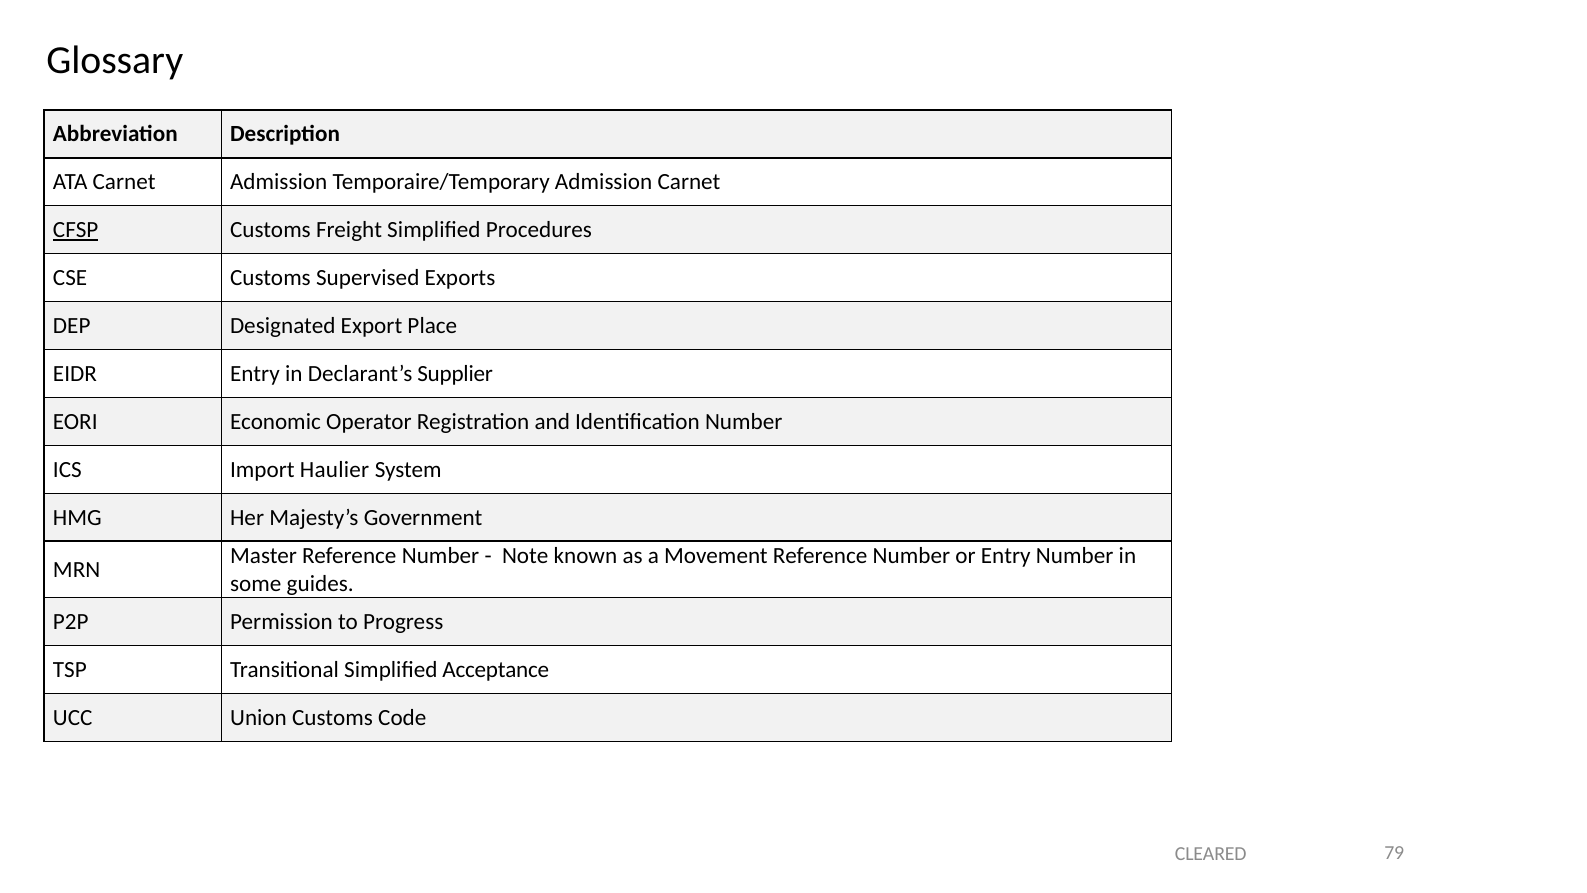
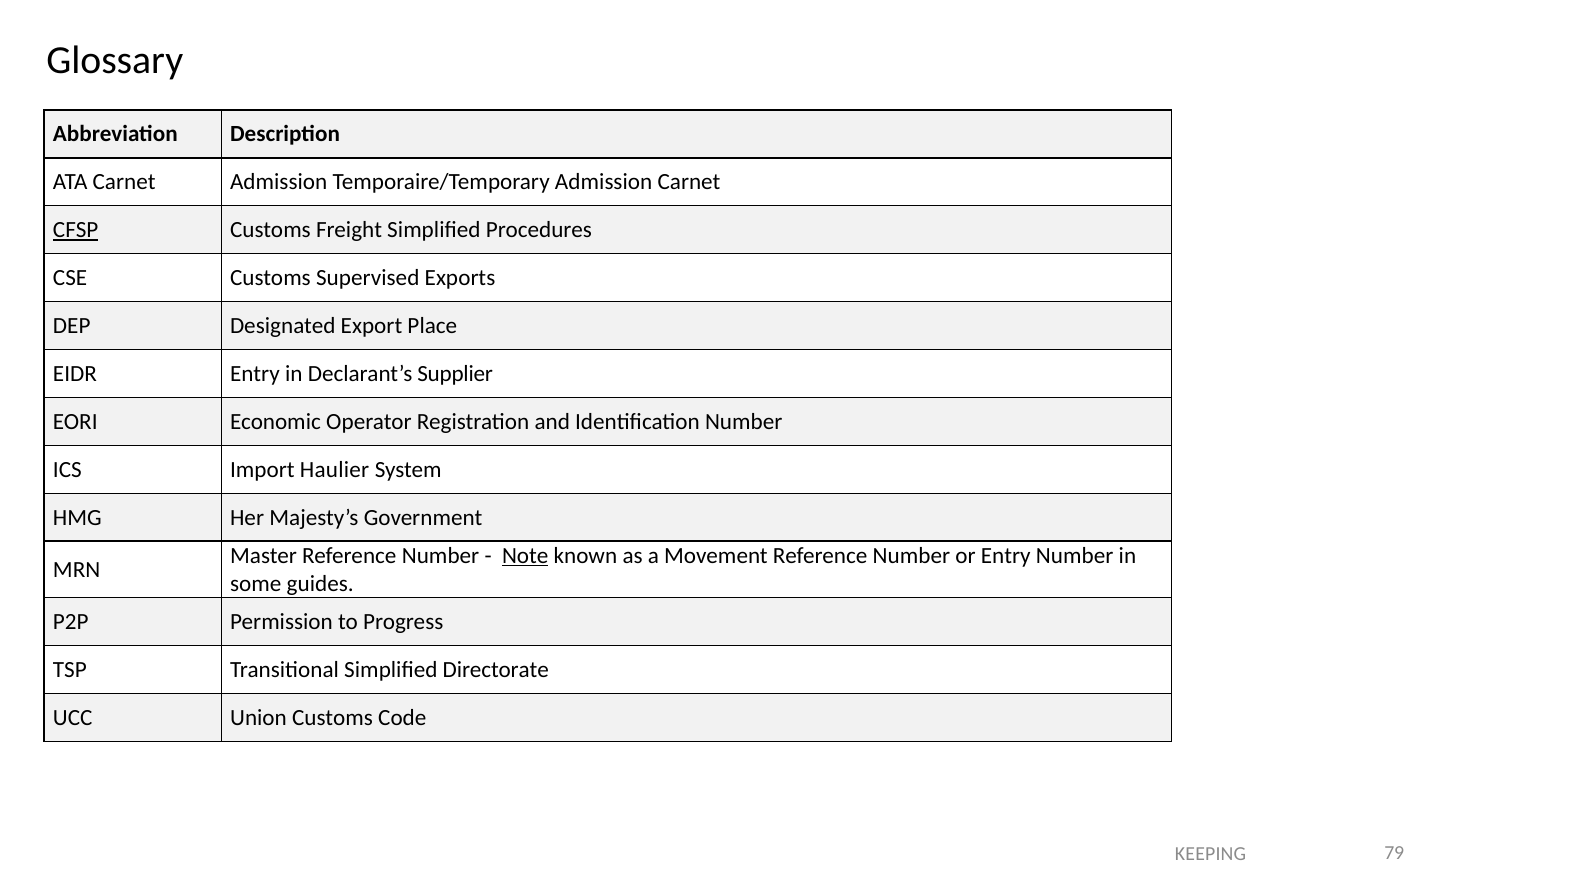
Note underline: none -> present
Acceptance: Acceptance -> Directorate
CLEARED: CLEARED -> KEEPING
